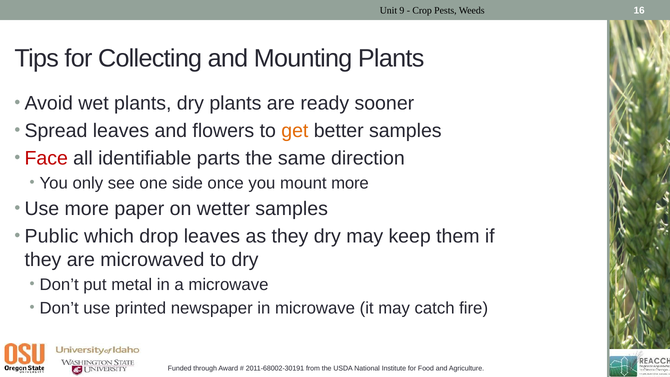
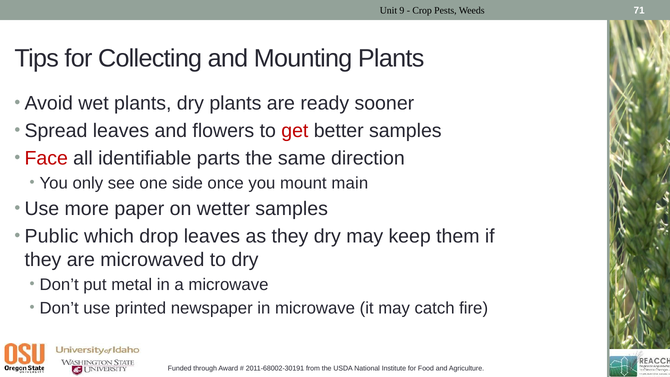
16: 16 -> 71
get colour: orange -> red
mount more: more -> main
